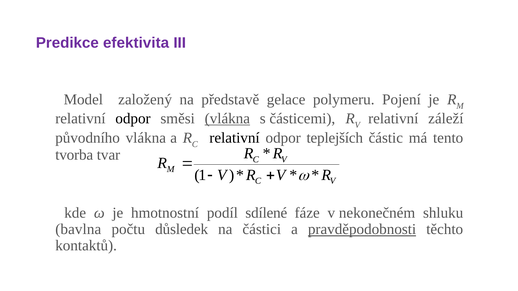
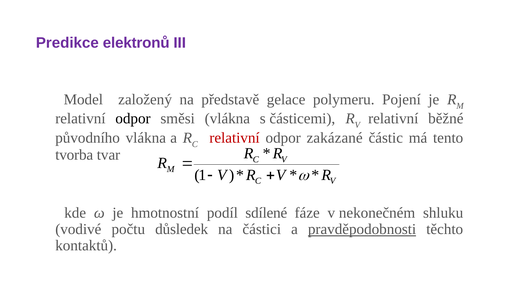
efektivita: efektivita -> elektronů
vlákna at (227, 119) underline: present -> none
záleží: záleží -> běžné
relativní at (235, 138) colour: black -> red
teplejších: teplejších -> zakázané
bavlna: bavlna -> vodivé
